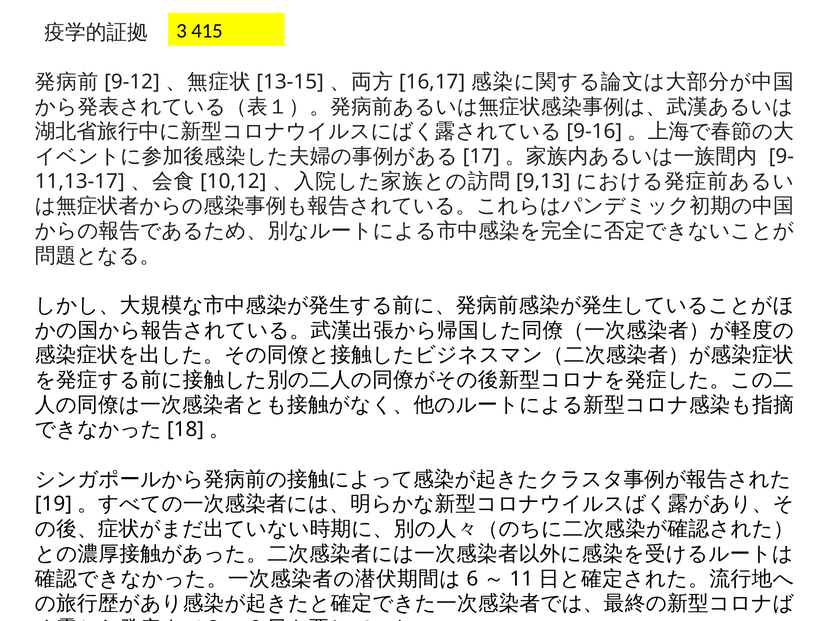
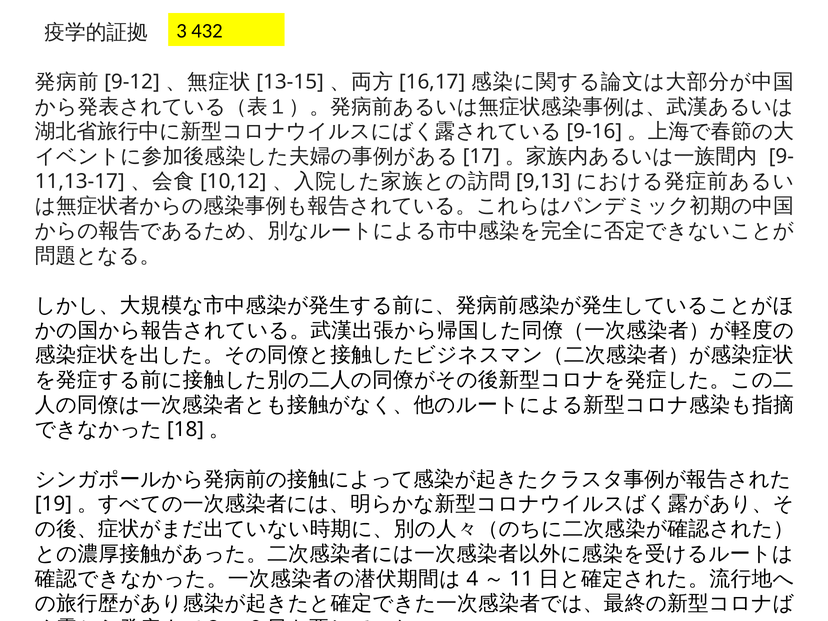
415: 415 -> 432
6: 6 -> 4
